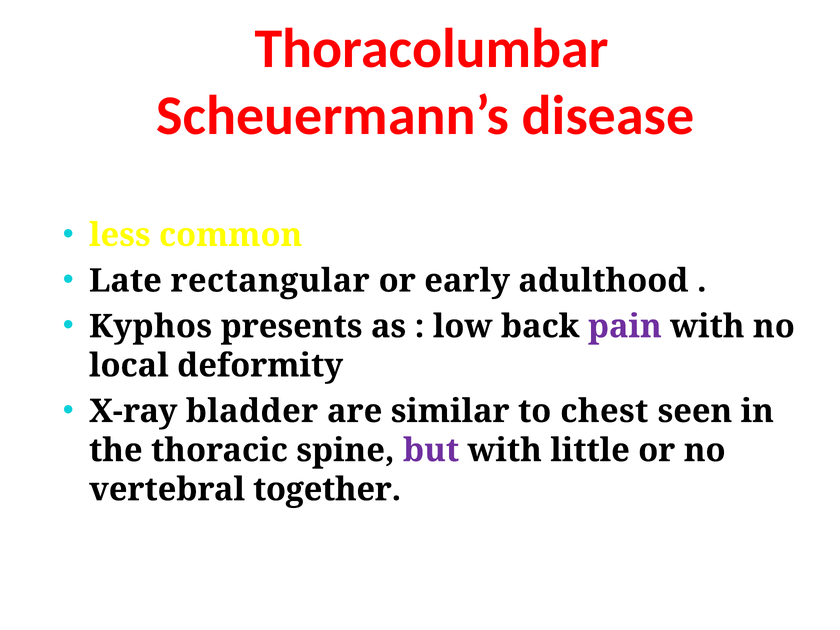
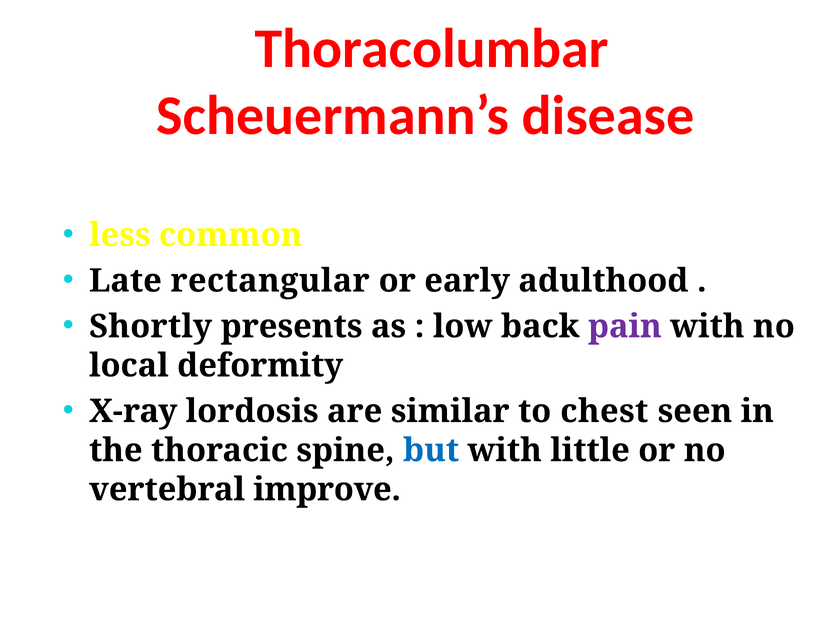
Kyphos: Kyphos -> Shortly
bladder: bladder -> lordosis
but colour: purple -> blue
together: together -> improve
